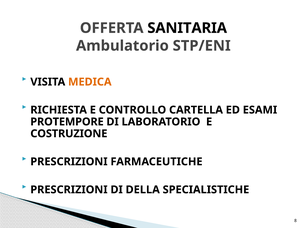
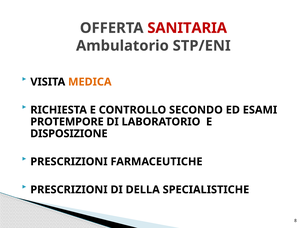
SANITARIA colour: black -> red
CARTELLA: CARTELLA -> SECONDO
COSTRUZIONE: COSTRUZIONE -> DISPOSIZIONE
